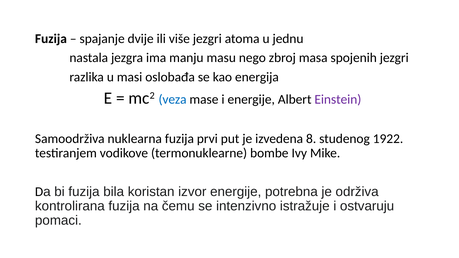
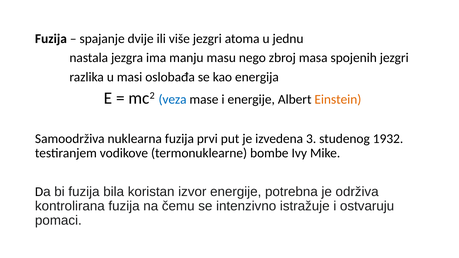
Einstein colour: purple -> orange
8: 8 -> 3
1922: 1922 -> 1932
